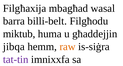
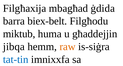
wasal: wasal -> ġdida
billi-belt: billi-belt -> biex-belt
tat-tin colour: purple -> blue
